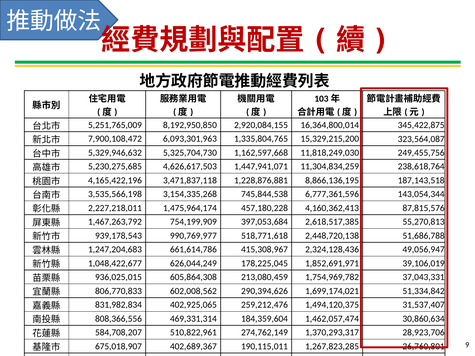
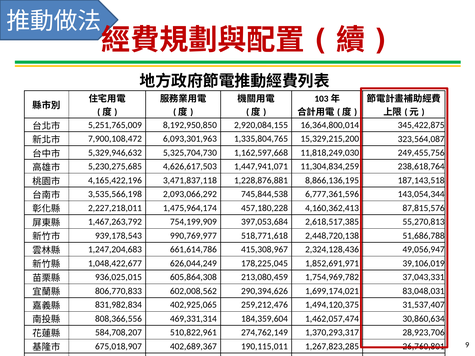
3,154,335,268: 3,154,335,268 -> 2,093,066,292
51,334,842: 51,334,842 -> 83,048,031
